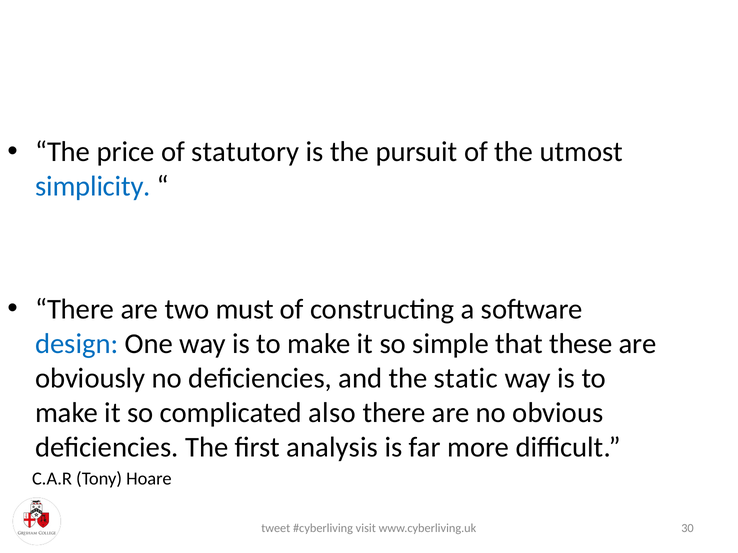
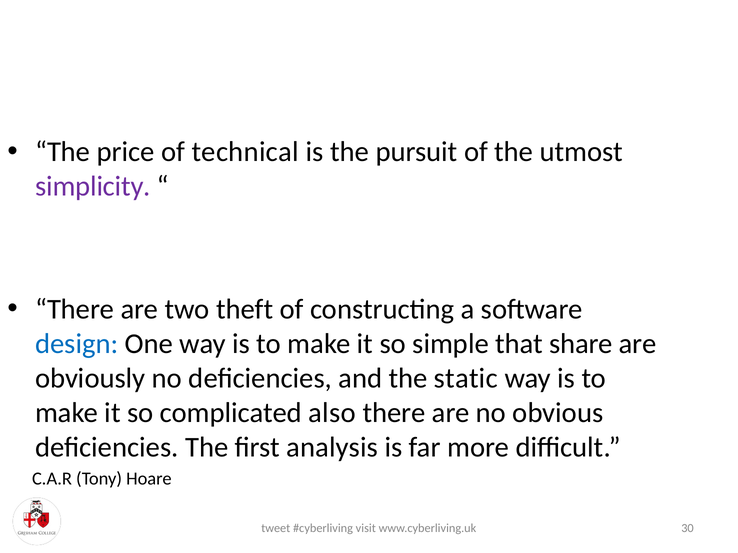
statutory: statutory -> technical
simplicity colour: blue -> purple
must: must -> theft
these: these -> share
